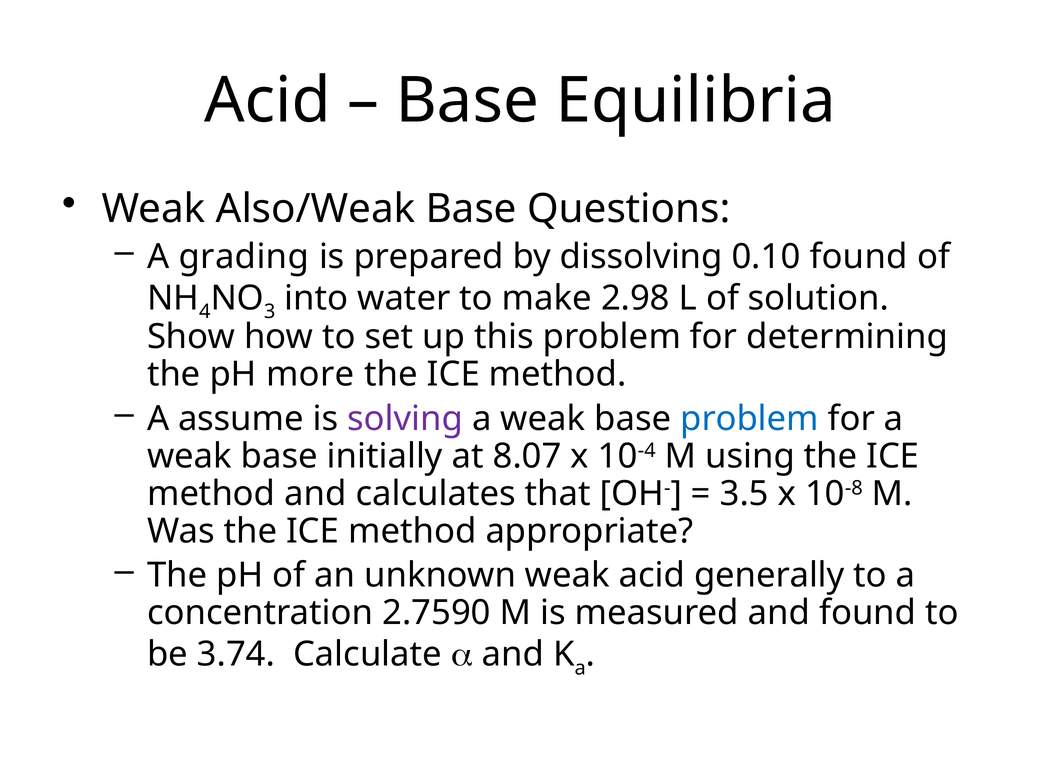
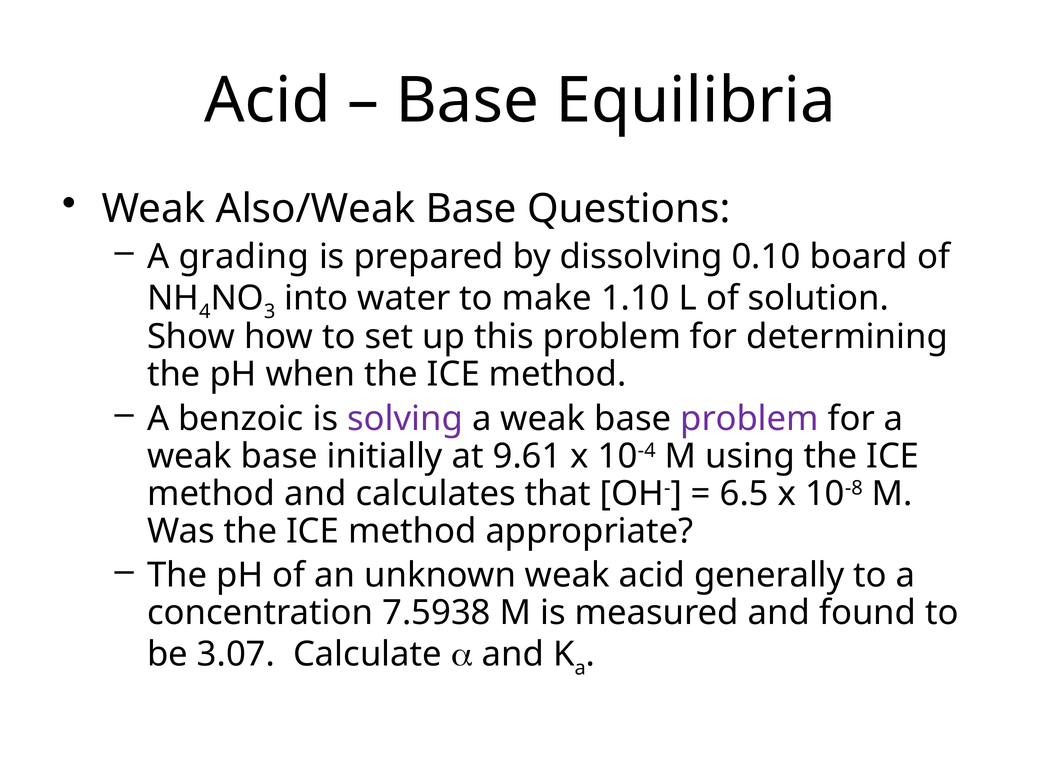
0.10 found: found -> board
2.98: 2.98 -> 1.10
more: more -> when
assume: assume -> benzoic
problem at (750, 419) colour: blue -> purple
8.07: 8.07 -> 9.61
3.5: 3.5 -> 6.5
2.7590: 2.7590 -> 7.5938
3.74: 3.74 -> 3.07
